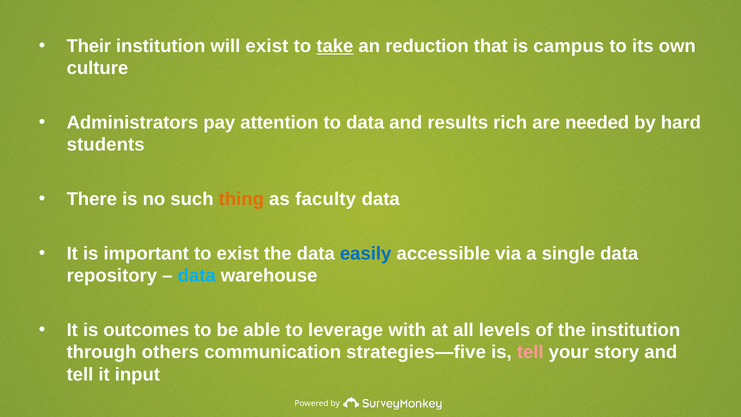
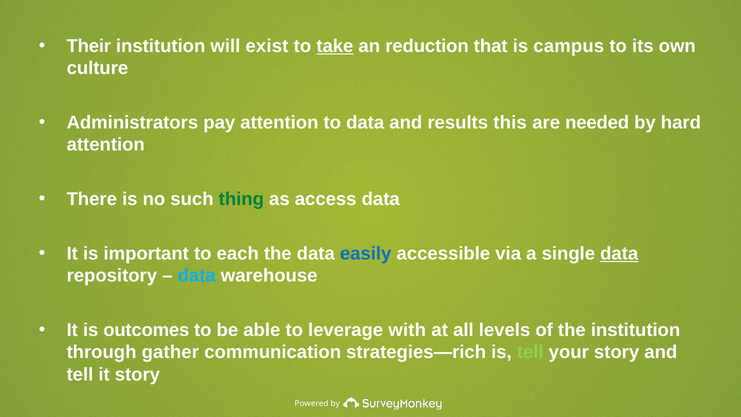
rich: rich -> this
students at (106, 145): students -> attention
thing colour: orange -> green
faculty: faculty -> access
to exist: exist -> each
data at (619, 253) underline: none -> present
others: others -> gather
strategies—five: strategies—five -> strategies—rich
tell at (530, 352) colour: pink -> light green
it input: input -> story
